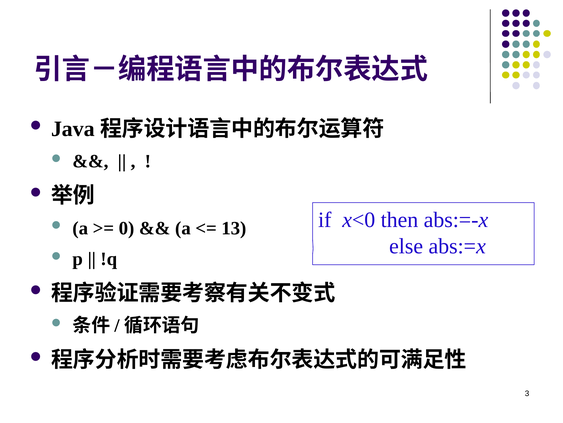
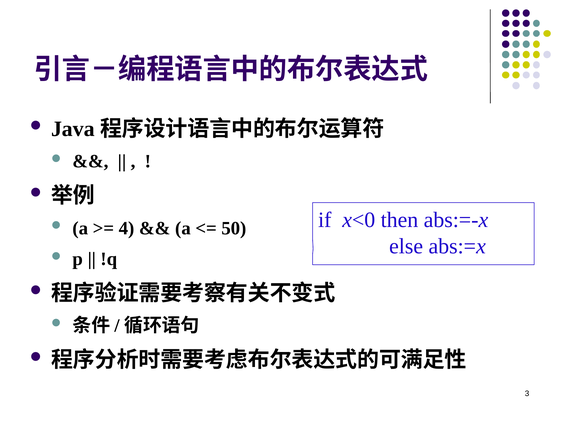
0: 0 -> 4
13: 13 -> 50
